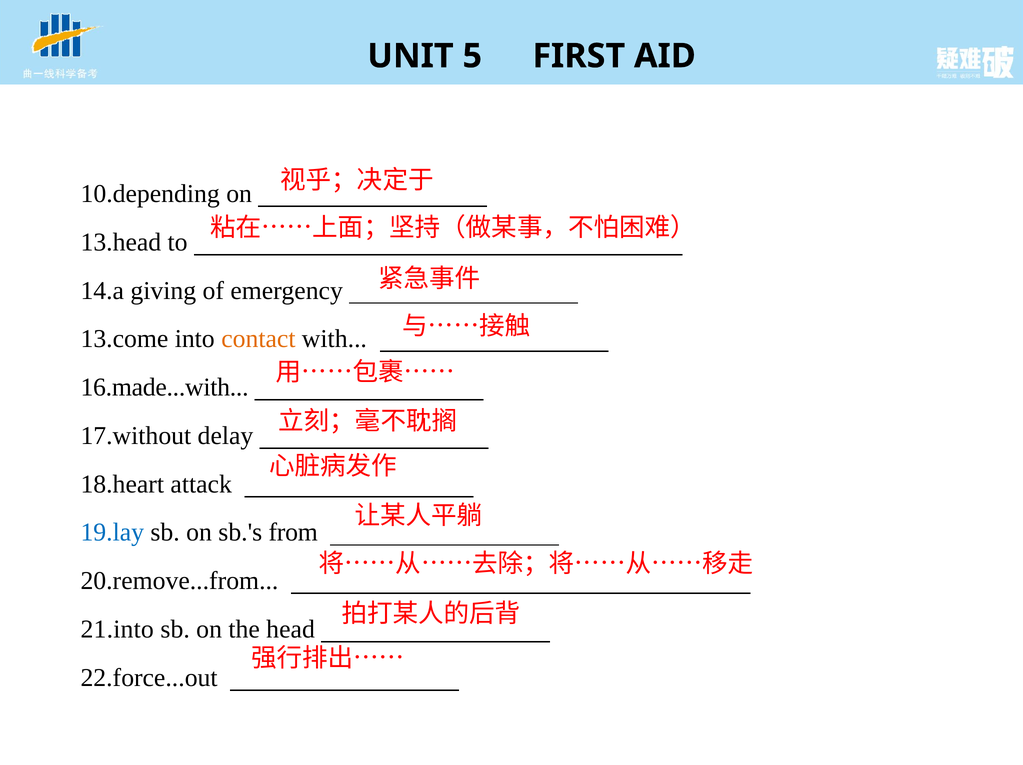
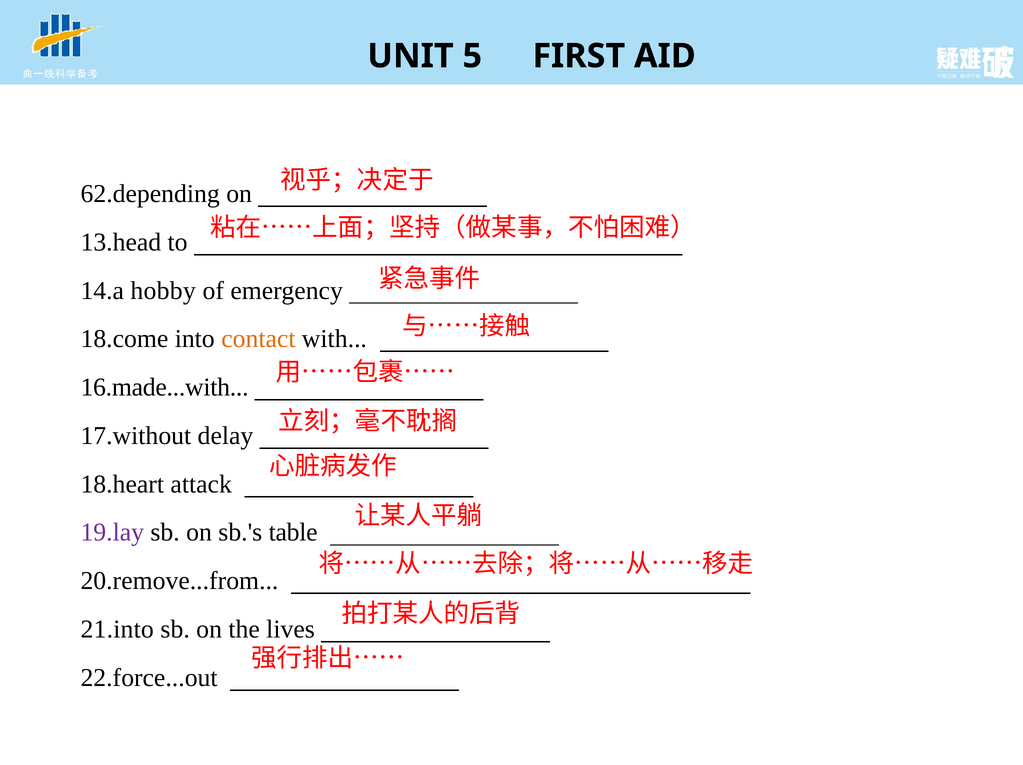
10.depending: 10.depending -> 62.depending
giving: giving -> hobby
13.come: 13.come -> 18.come
19.lay colour: blue -> purple
from: from -> table
head: head -> lives
